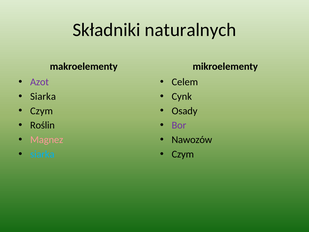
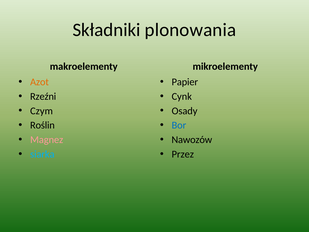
naturalnych: naturalnych -> plonowania
Azot colour: purple -> orange
Celem: Celem -> Papier
Siarka at (43, 96): Siarka -> Rzeźni
Bor colour: purple -> blue
Czym at (183, 154): Czym -> Przez
